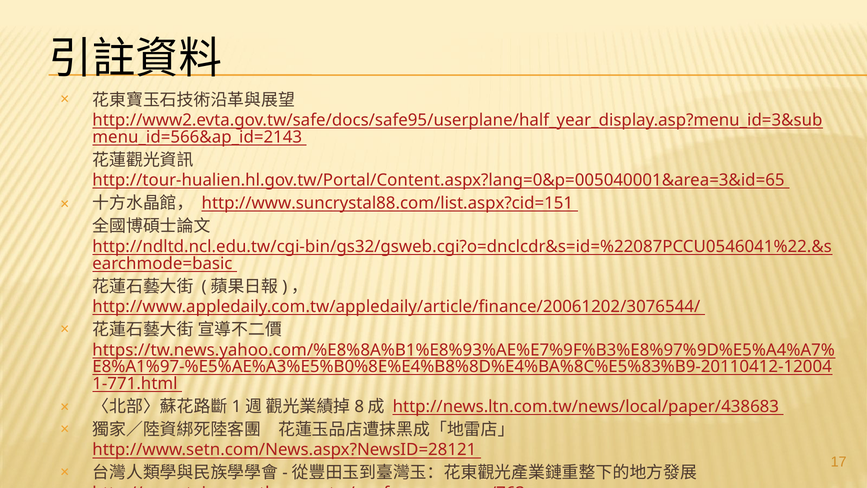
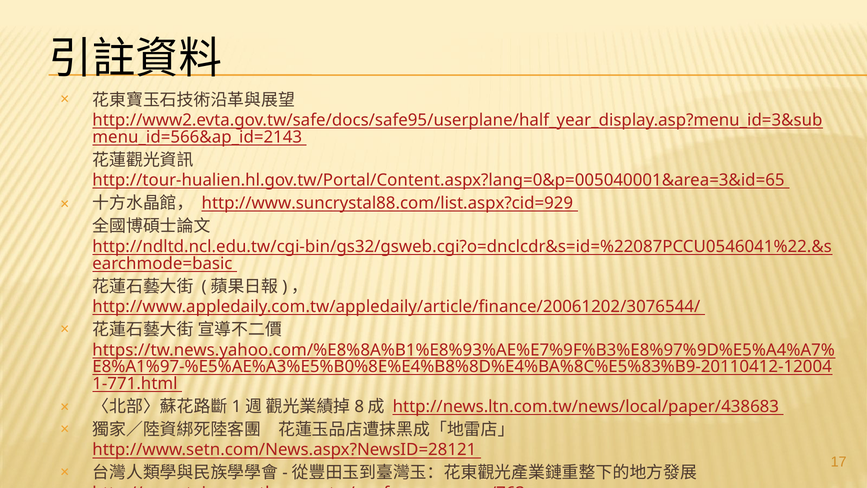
http://www.suncrystal88.com/list.aspx?cid=151: http://www.suncrystal88.com/list.aspx?cid=151 -> http://www.suncrystal88.com/list.aspx?cid=929
